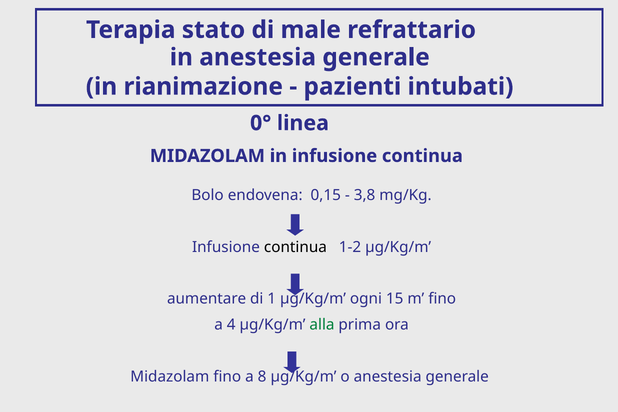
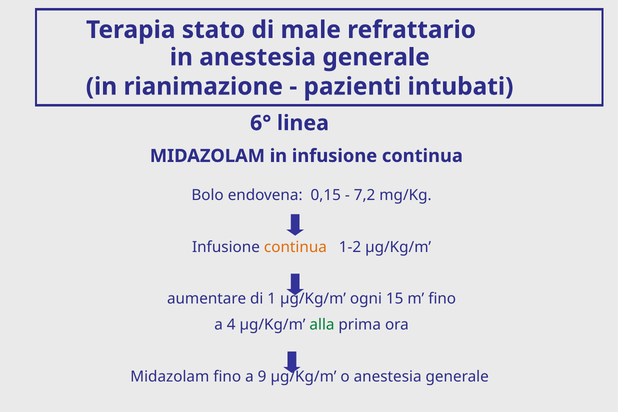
0°: 0° -> 6°
3,8: 3,8 -> 7,2
continua at (295, 247) colour: black -> orange
8: 8 -> 9
